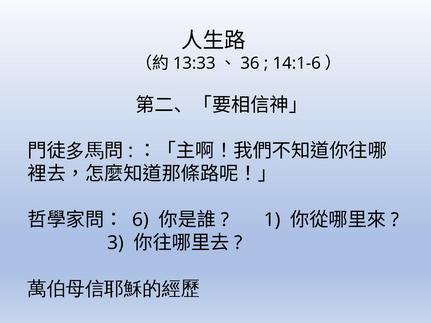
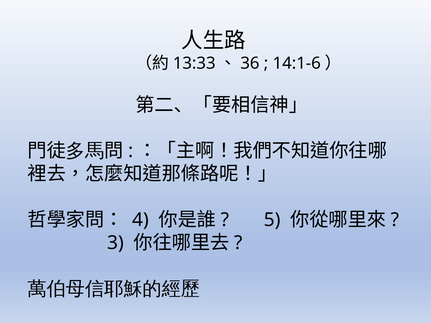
6: 6 -> 4
1: 1 -> 5
